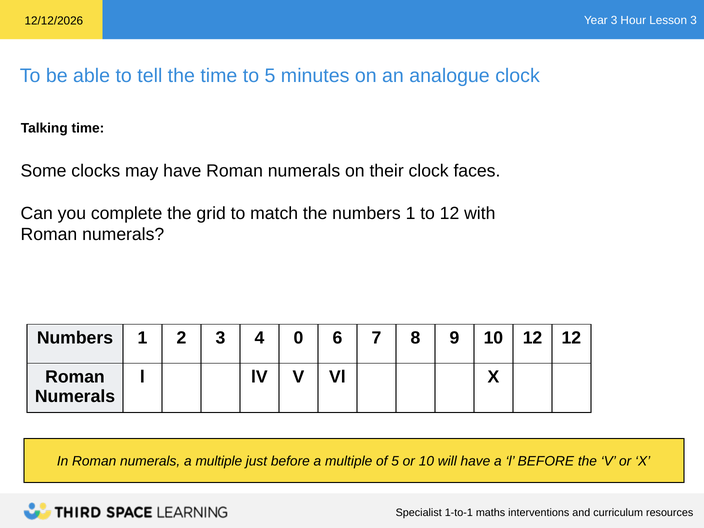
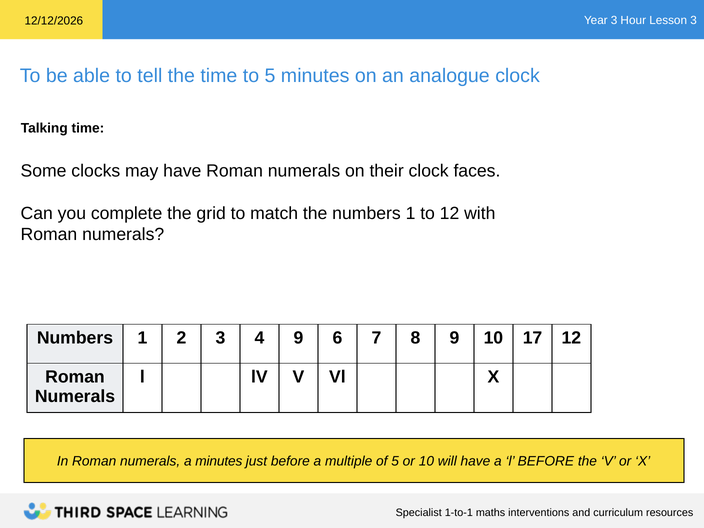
4 0: 0 -> 9
10 12: 12 -> 17
numerals a multiple: multiple -> minutes
